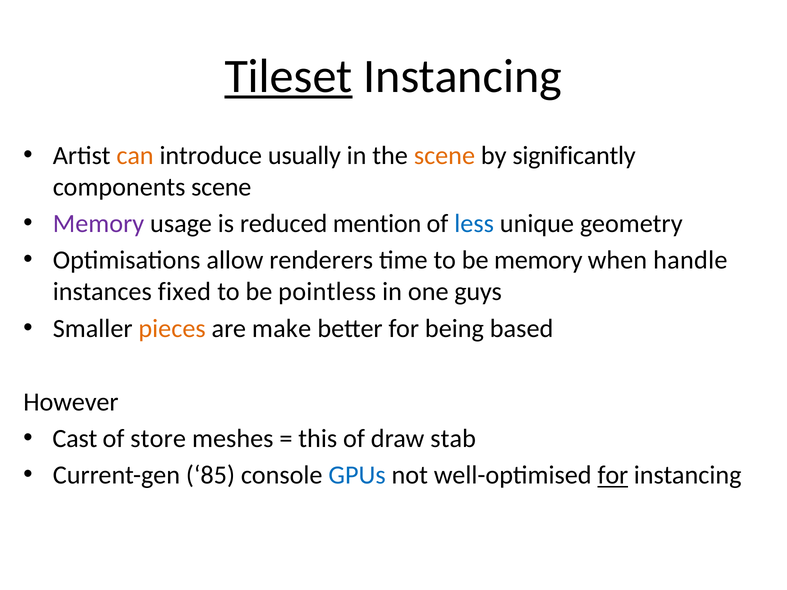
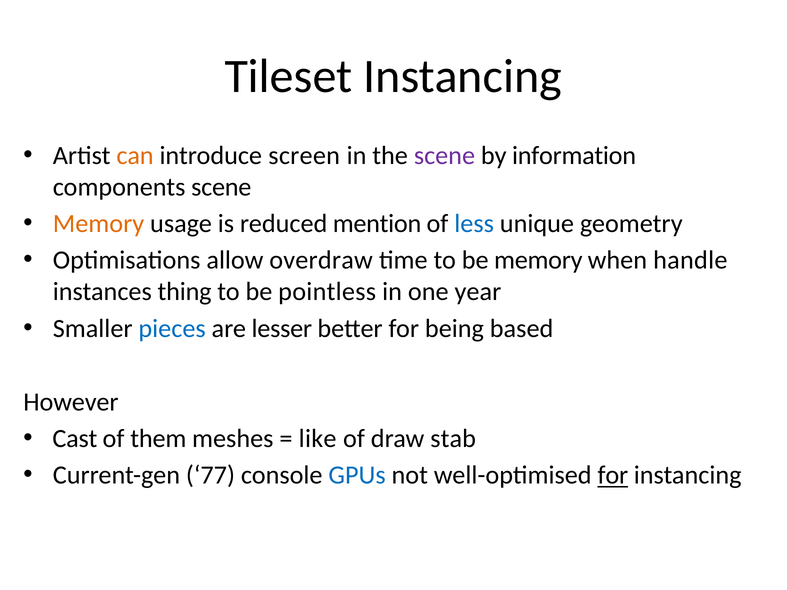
Tileset underline: present -> none
usually: usually -> screen
scene at (444, 155) colour: orange -> purple
significantly: significantly -> information
Memory at (99, 224) colour: purple -> orange
renderers: renderers -> overdraw
fixed: fixed -> thing
guys: guys -> year
pieces colour: orange -> blue
make: make -> lesser
store: store -> them
this: this -> like
85: 85 -> 77
